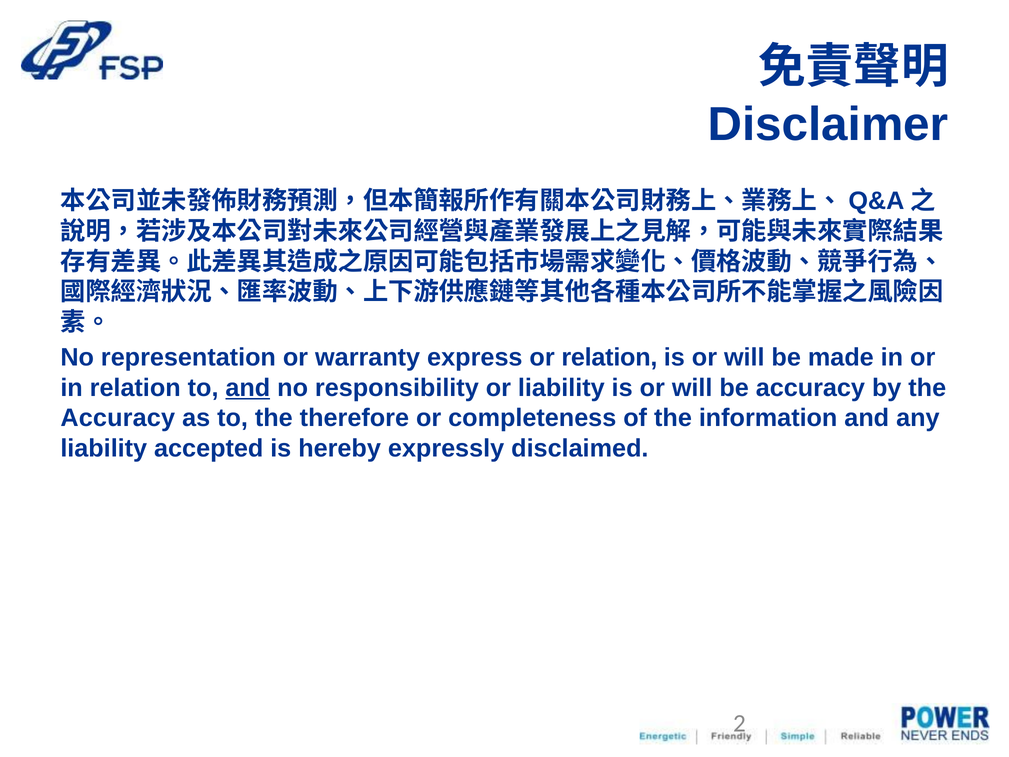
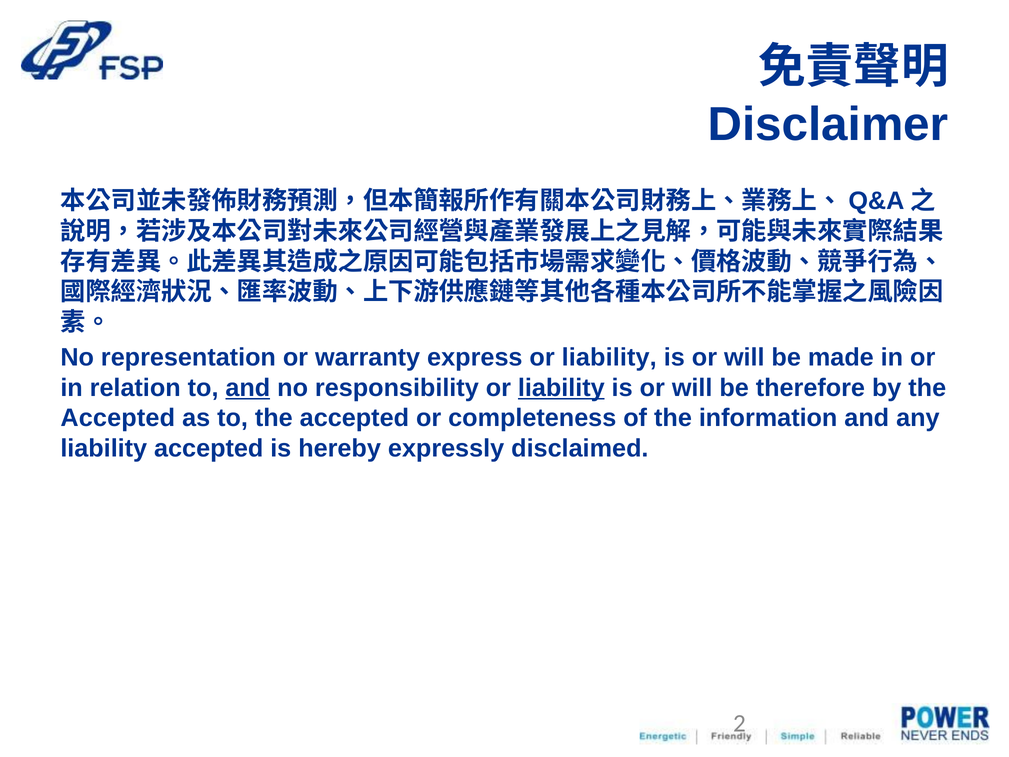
express or relation: relation -> liability
liability at (561, 388) underline: none -> present
be accuracy: accuracy -> therefore
Accuracy at (118, 418): Accuracy -> Accepted
to the therefore: therefore -> accepted
